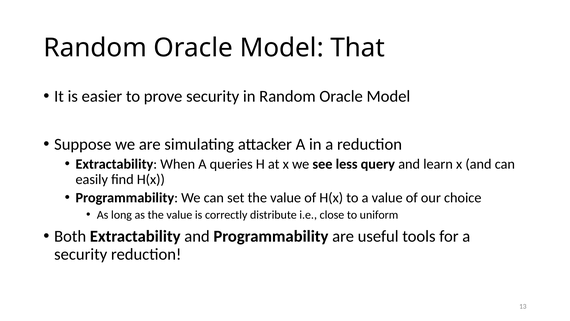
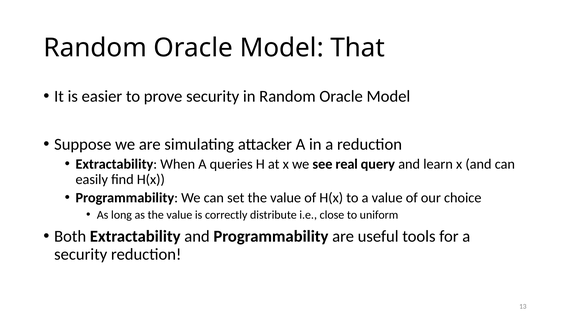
less: less -> real
